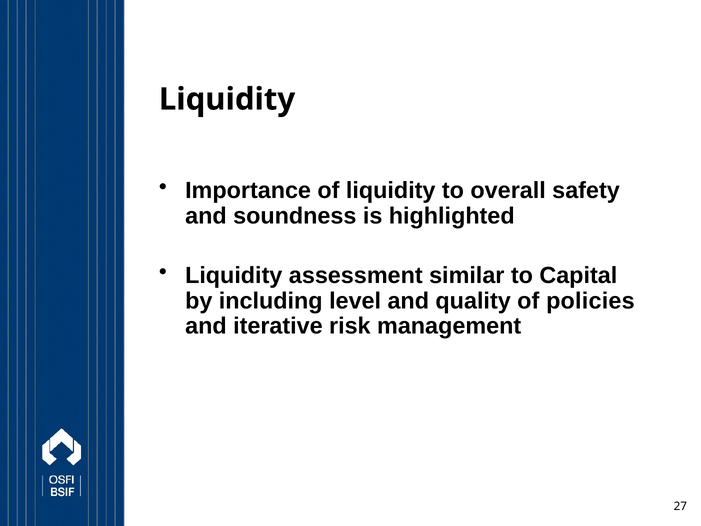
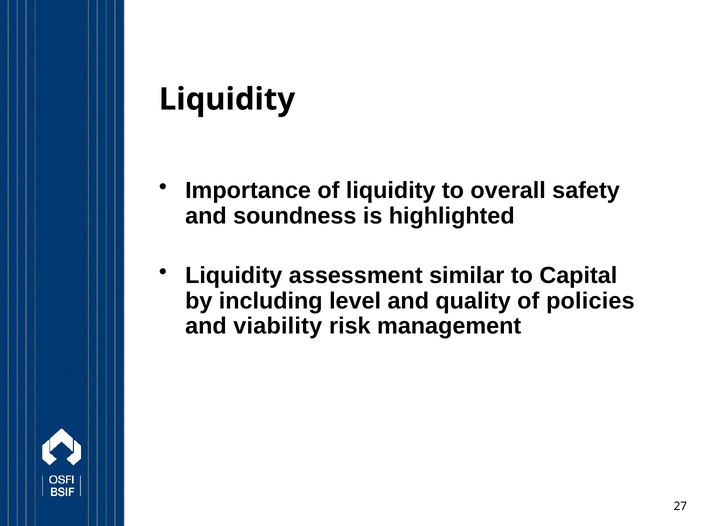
iterative: iterative -> viability
